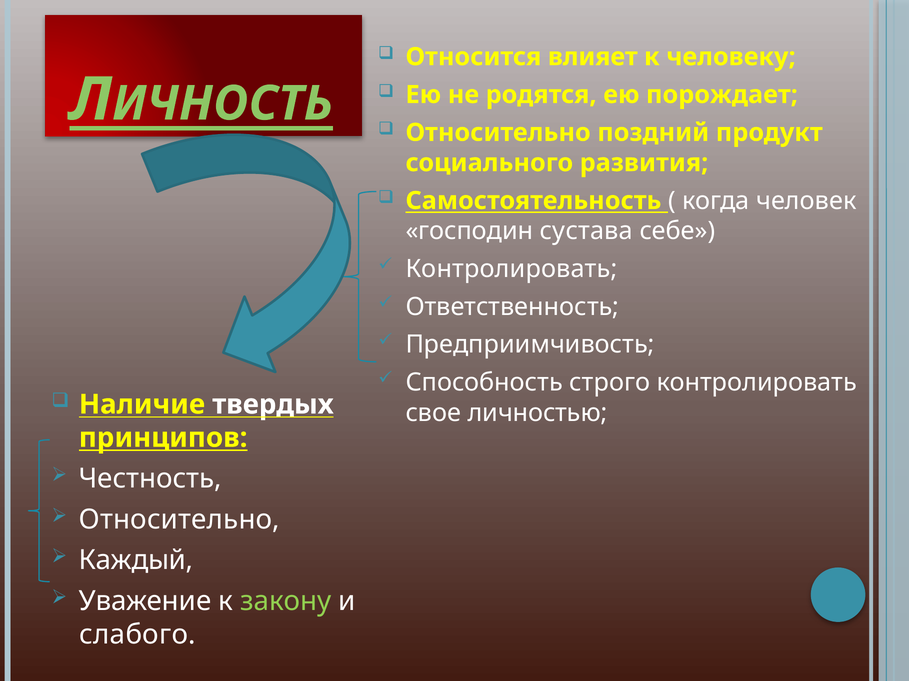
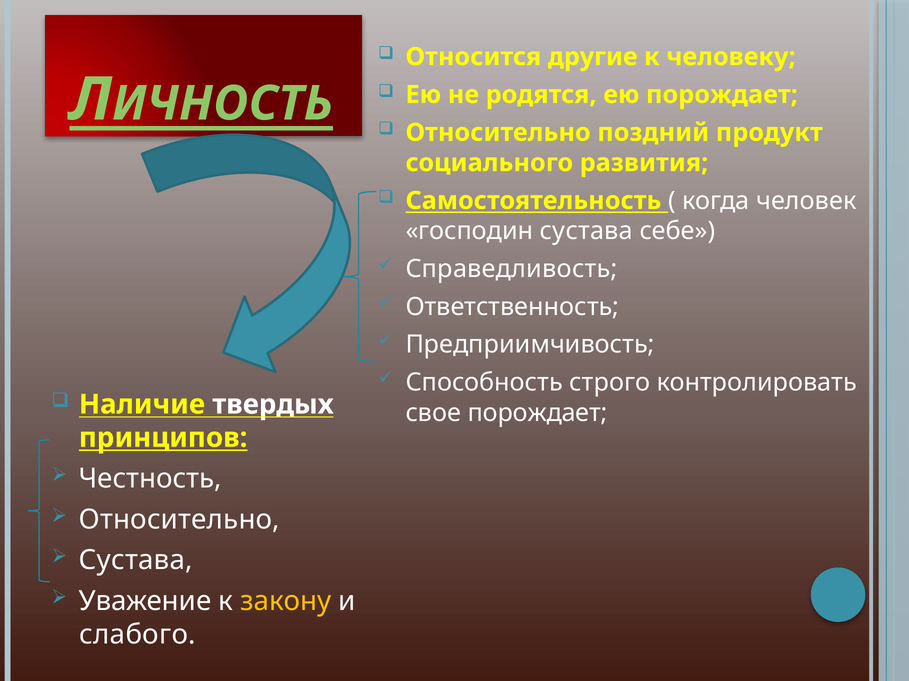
влияет: влияет -> другие
Контролировать at (512, 269): Контролировать -> Справедливость
свое личностью: личностью -> порождает
Каждый at (136, 561): Каждый -> Сустава
закону colour: light green -> yellow
